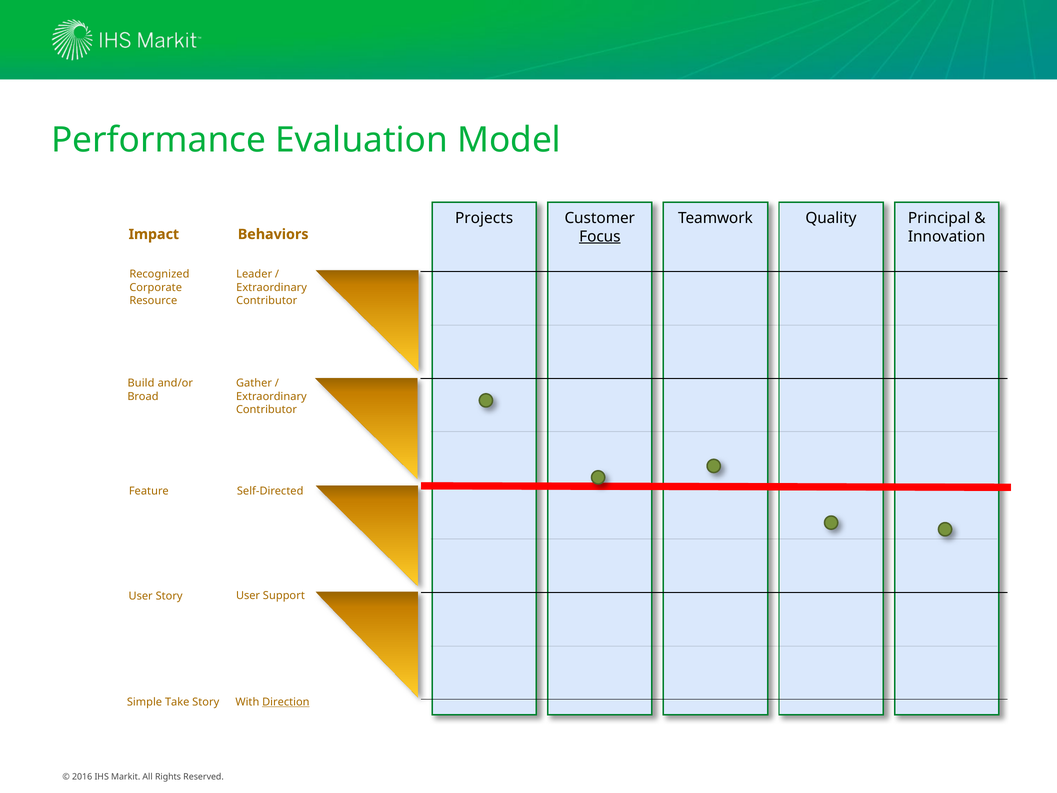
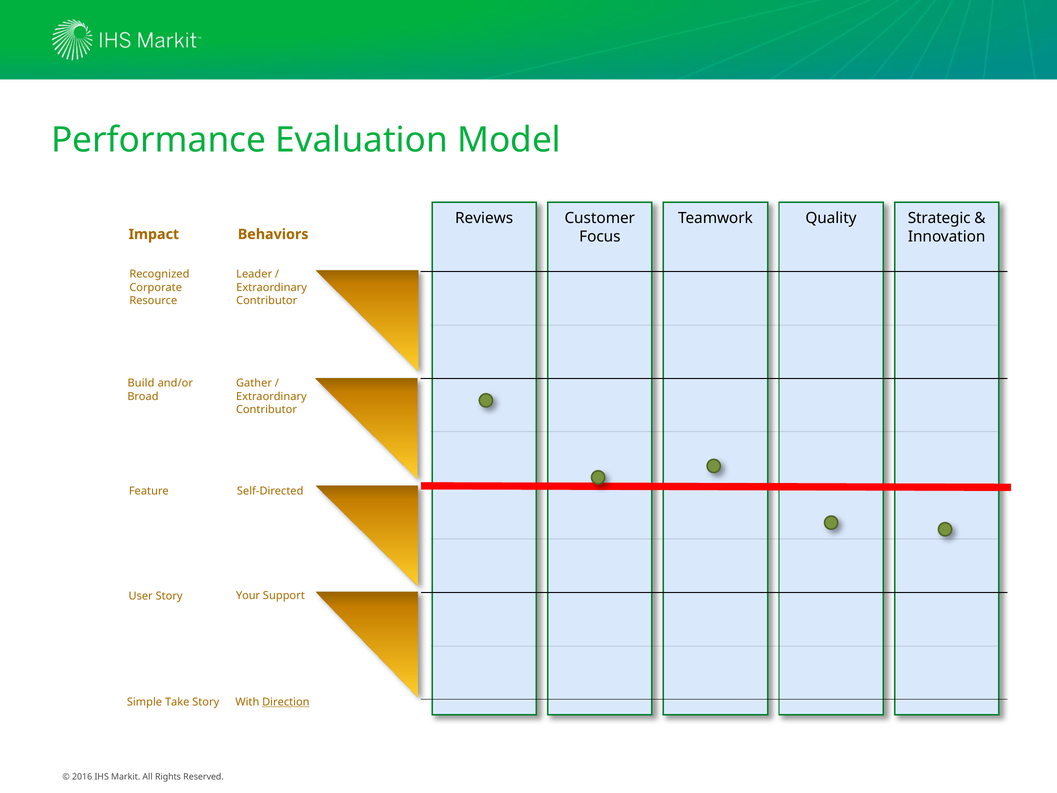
Projects: Projects -> Reviews
Principal: Principal -> Strategic
Focus underline: present -> none
User at (248, 595): User -> Your
